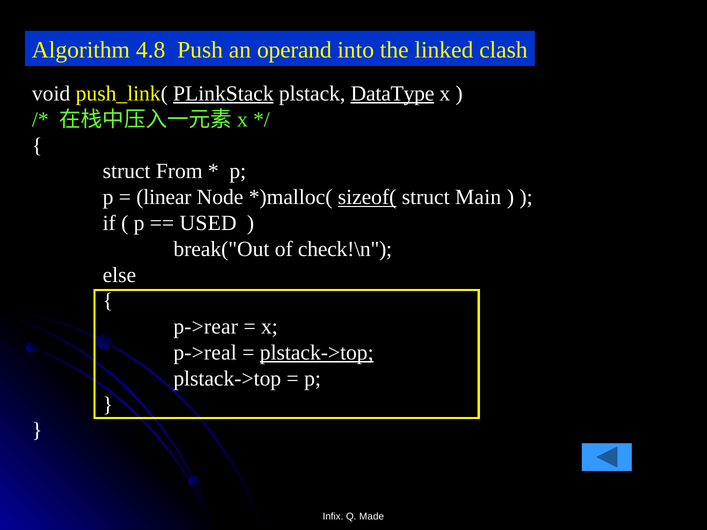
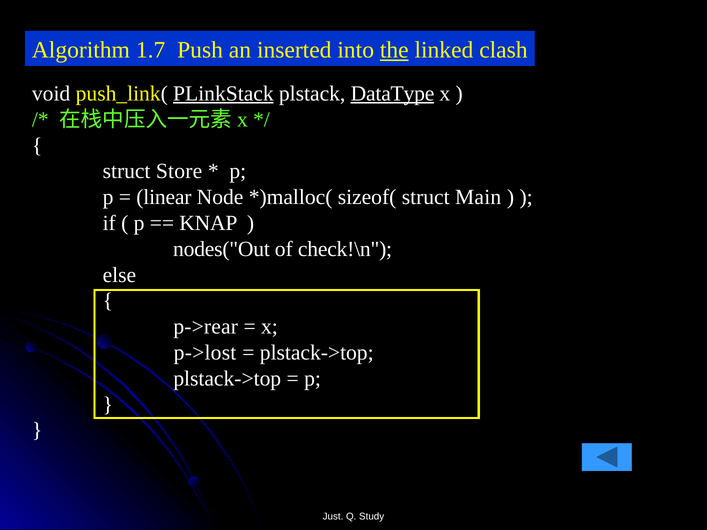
4.8: 4.8 -> 1.7
operand: operand -> inserted
the underline: none -> present
From: From -> Store
sizeof( underline: present -> none
USED: USED -> KNAP
break("Out: break("Out -> nodes("Out
p->real: p->real -> p->lost
plstack->top at (317, 353) underline: present -> none
Infix: Infix -> Just
Made: Made -> Study
